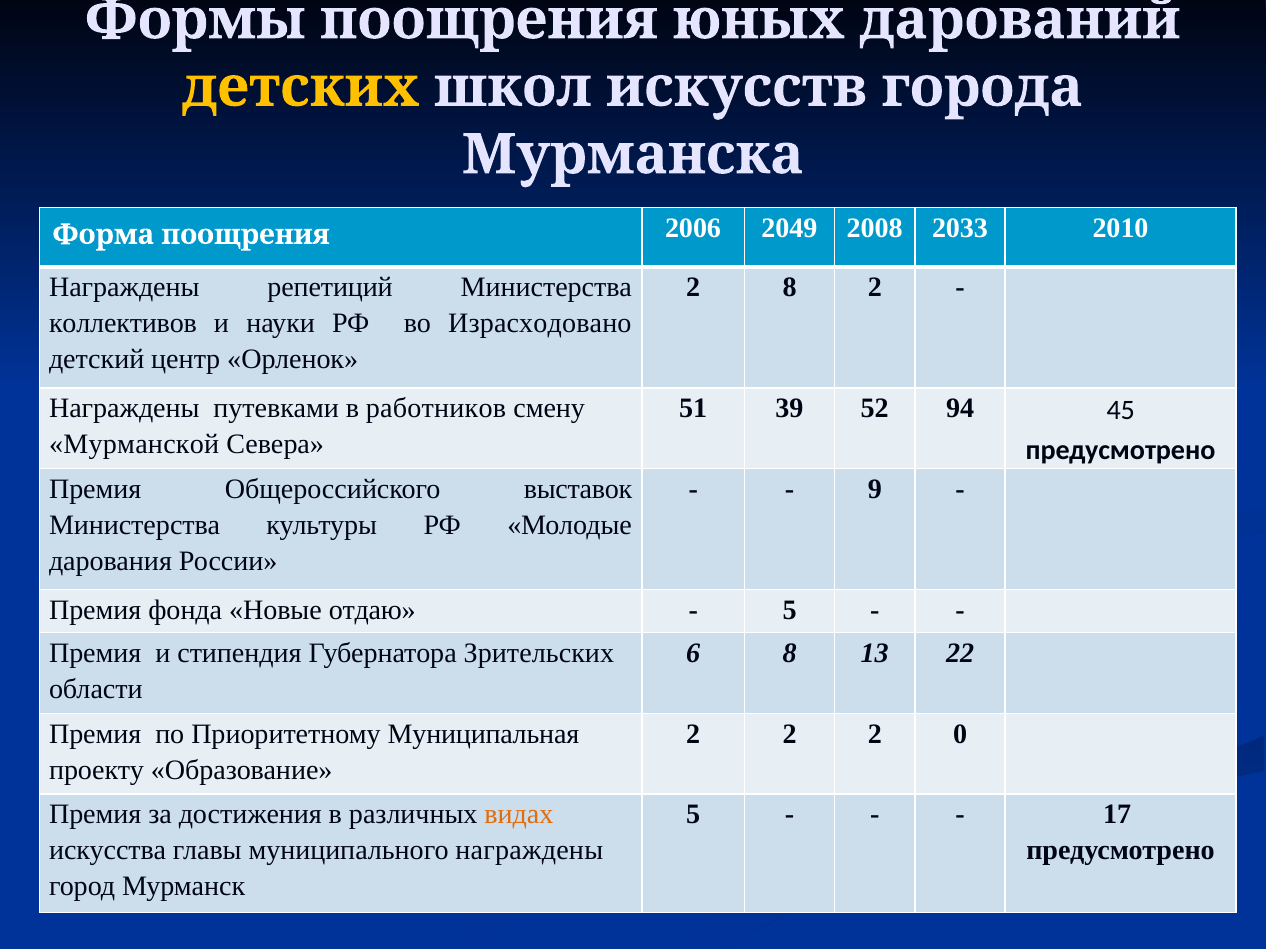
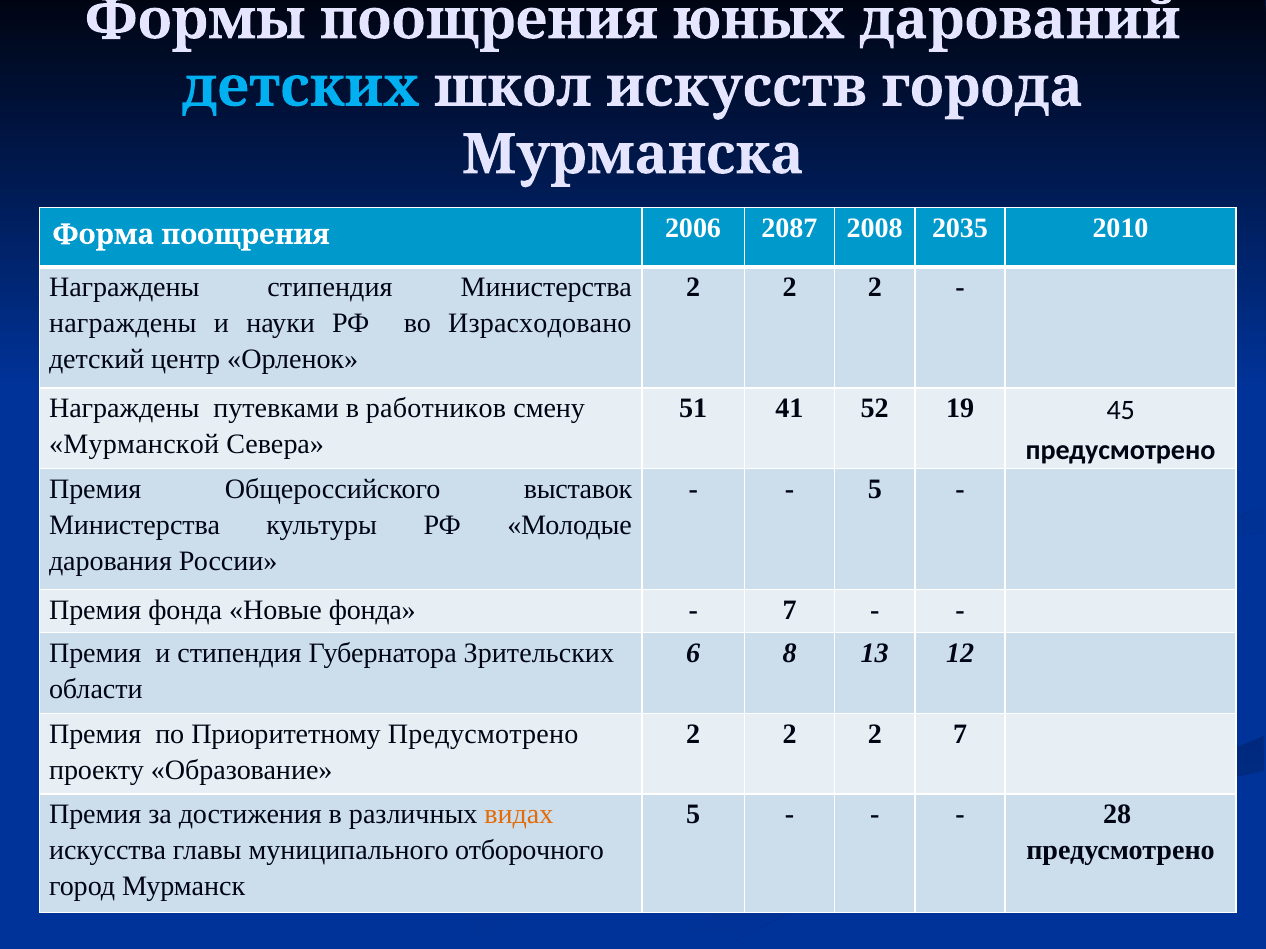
детских colour: yellow -> light blue
2049: 2049 -> 2087
2033: 2033 -> 2035
Награждены репетиций: репетиций -> стипендия
8 at (790, 288): 8 -> 2
коллективов at (123, 323): коллективов -> награждены
39: 39 -> 41
94: 94 -> 19
9 at (875, 489): 9 -> 5
Новые отдаю: отдаю -> фонда
5 at (790, 611): 5 -> 7
22: 22 -> 12
Приоритетному Муниципальная: Муниципальная -> Предусмотрено
2 0: 0 -> 7
17: 17 -> 28
муниципального награждены: награждены -> отборочного
